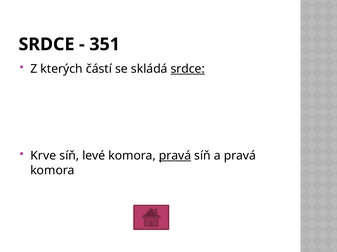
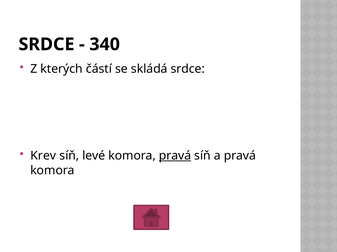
351: 351 -> 340
srdce at (188, 69) underline: present -> none
Krve: Krve -> Krev
